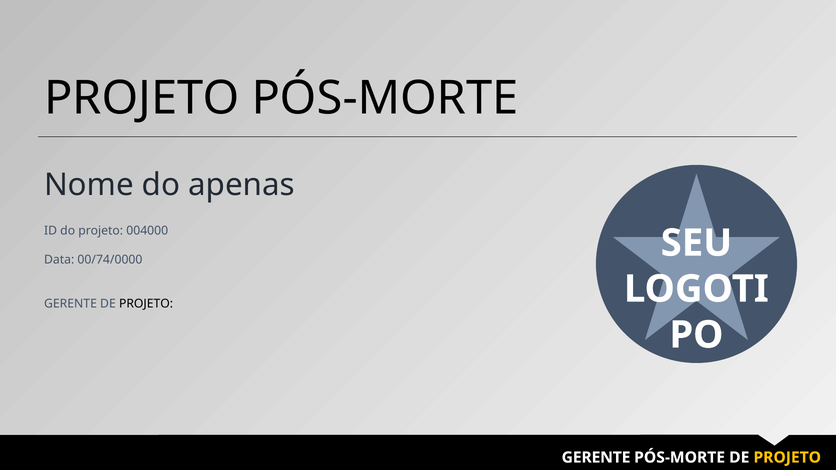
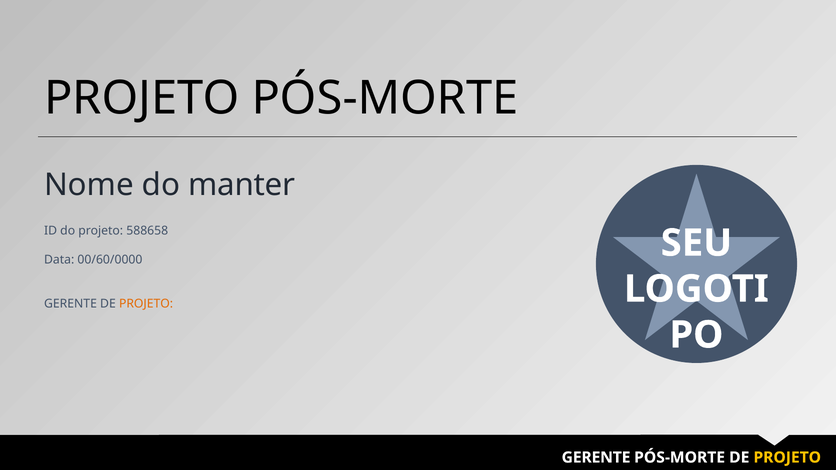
apenas: apenas -> manter
004000: 004000 -> 588658
00/74/0000: 00/74/0000 -> 00/60/0000
PROJETO at (146, 304) colour: black -> orange
